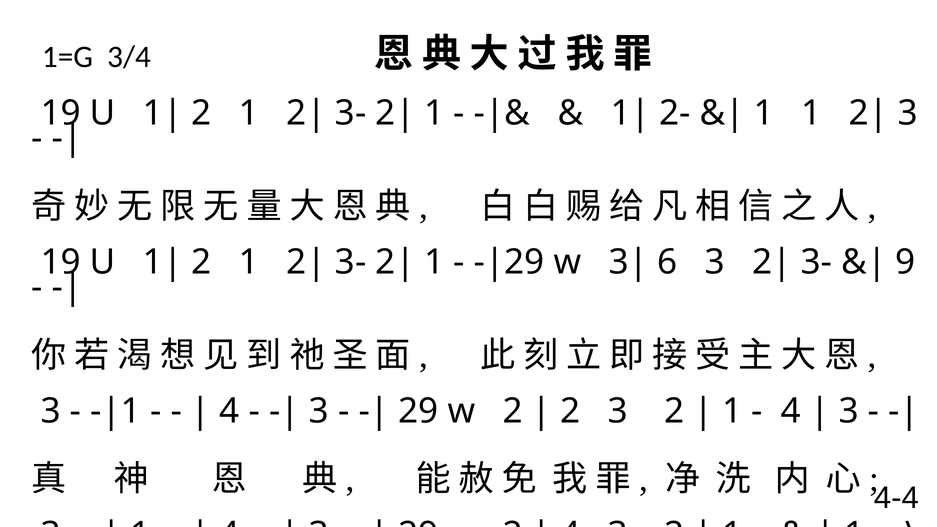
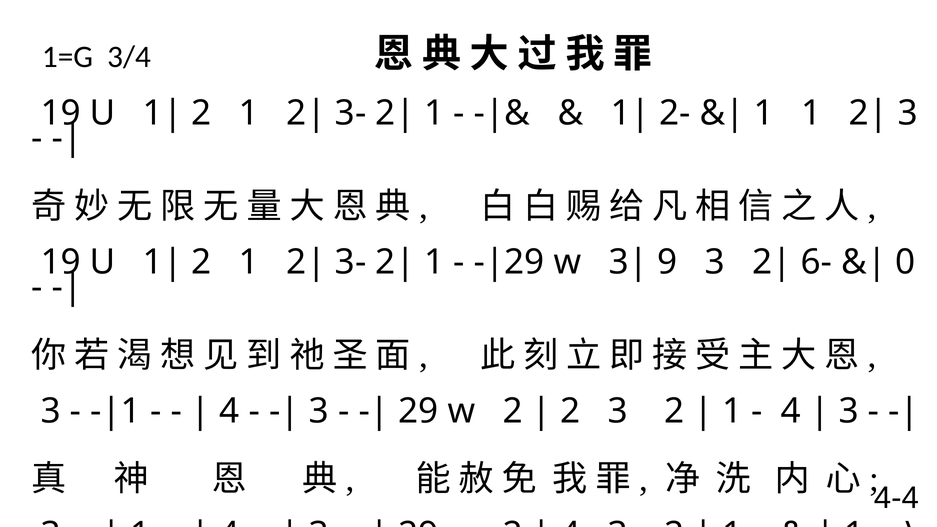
6: 6 -> 9
3- at (817, 262): 3- -> 6-
9: 9 -> 0
